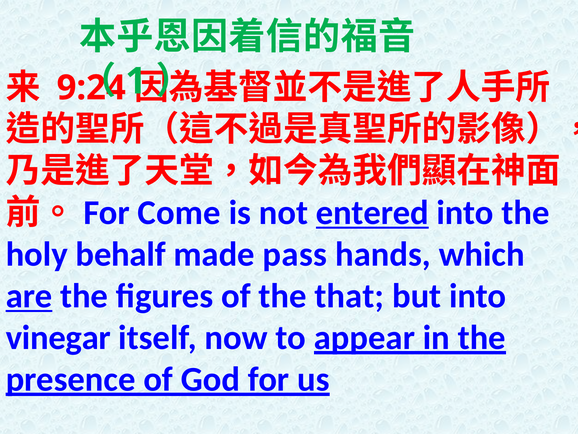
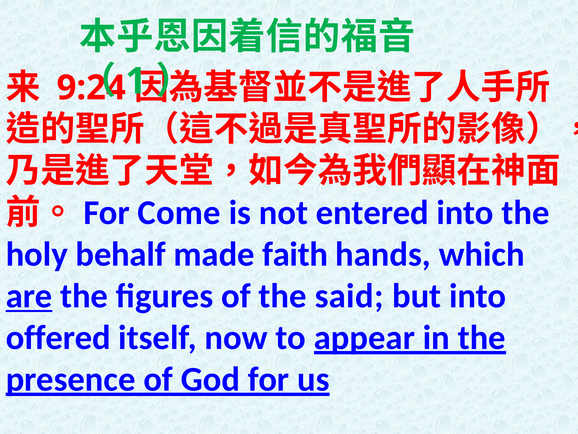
entered underline: present -> none
pass: pass -> faith
that: that -> said
vinegar: vinegar -> offered
